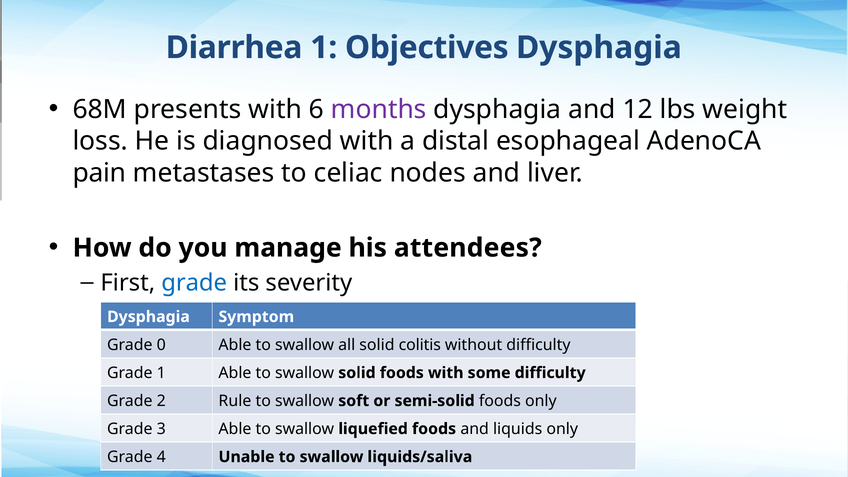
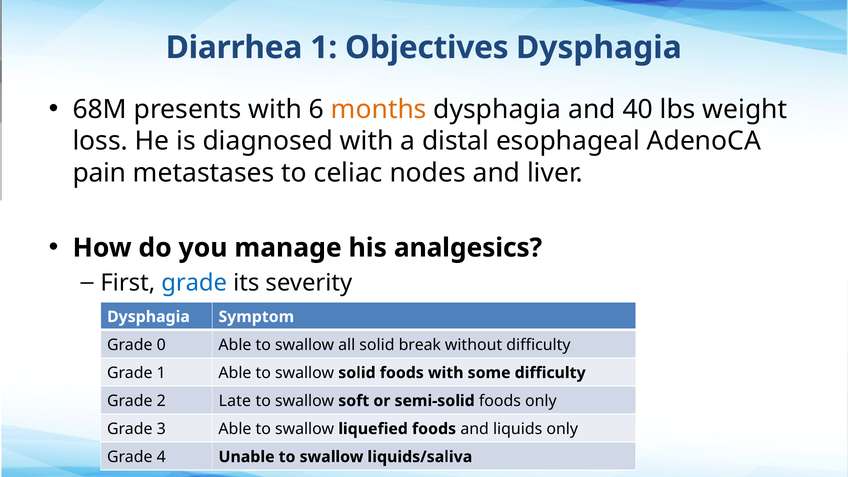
months colour: purple -> orange
12: 12 -> 40
attendees: attendees -> analgesics
colitis: colitis -> break
Rule: Rule -> Late
